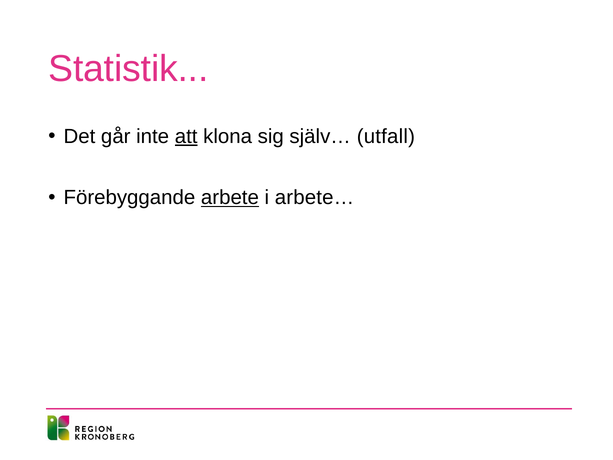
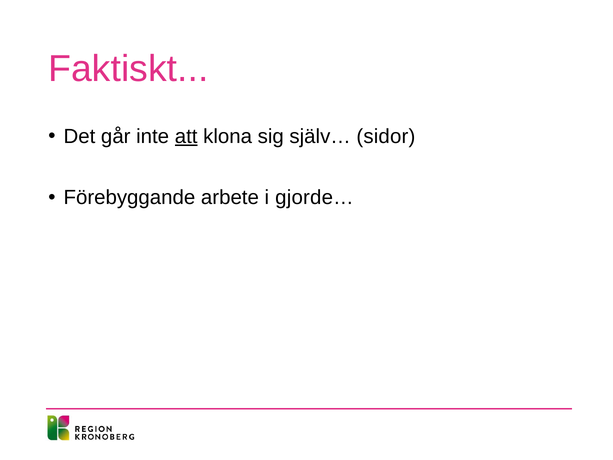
Statistik: Statistik -> Faktiskt
utfall: utfall -> sidor
arbete underline: present -> none
arbete…: arbete… -> gjorde…
